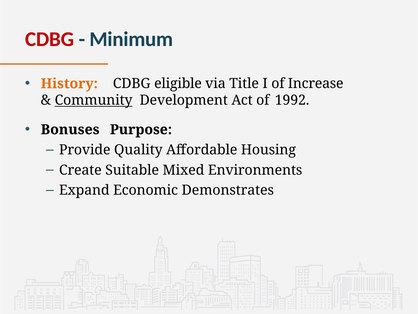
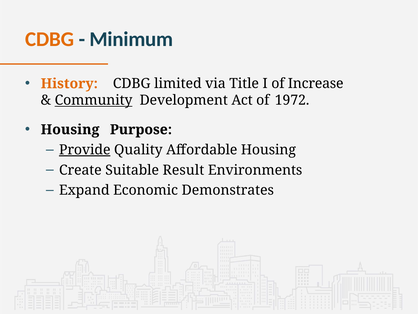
CDBG at (50, 39) colour: red -> orange
eligible: eligible -> limited
1992: 1992 -> 1972
Bonuses at (70, 129): Bonuses -> Housing
Provide underline: none -> present
Mixed: Mixed -> Result
